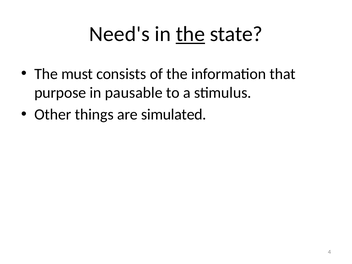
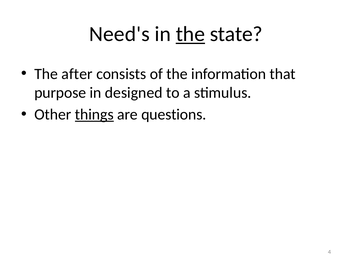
must: must -> after
pausable: pausable -> designed
things underline: none -> present
simulated: simulated -> questions
